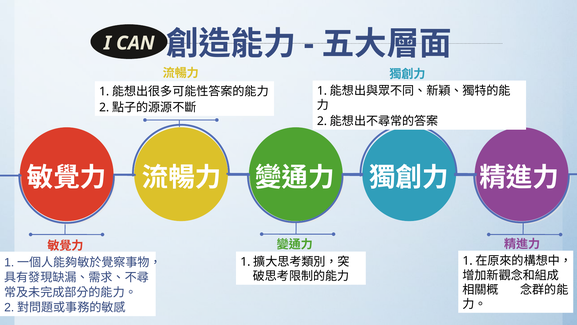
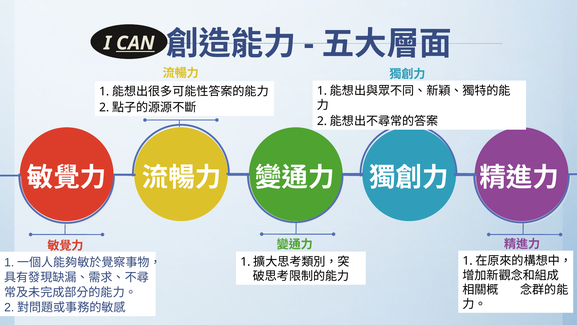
CAN underline: none -> present
